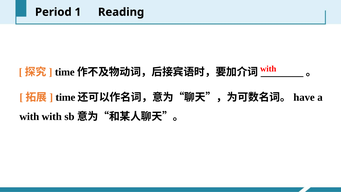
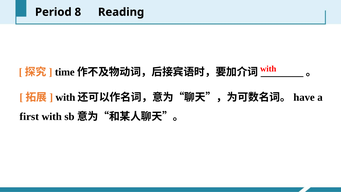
1: 1 -> 8
time at (65, 97): time -> with
with at (29, 116): with -> first
